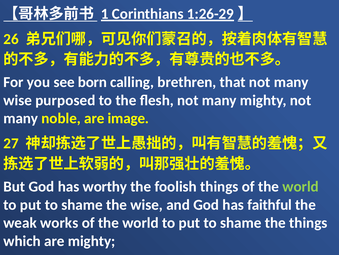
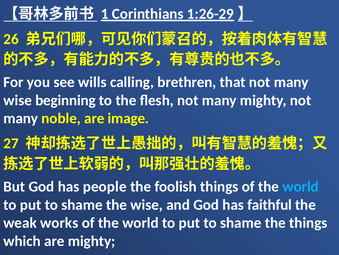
born: born -> wills
purposed: purposed -> beginning
worthy: worthy -> people
world at (301, 186) colour: light green -> light blue
